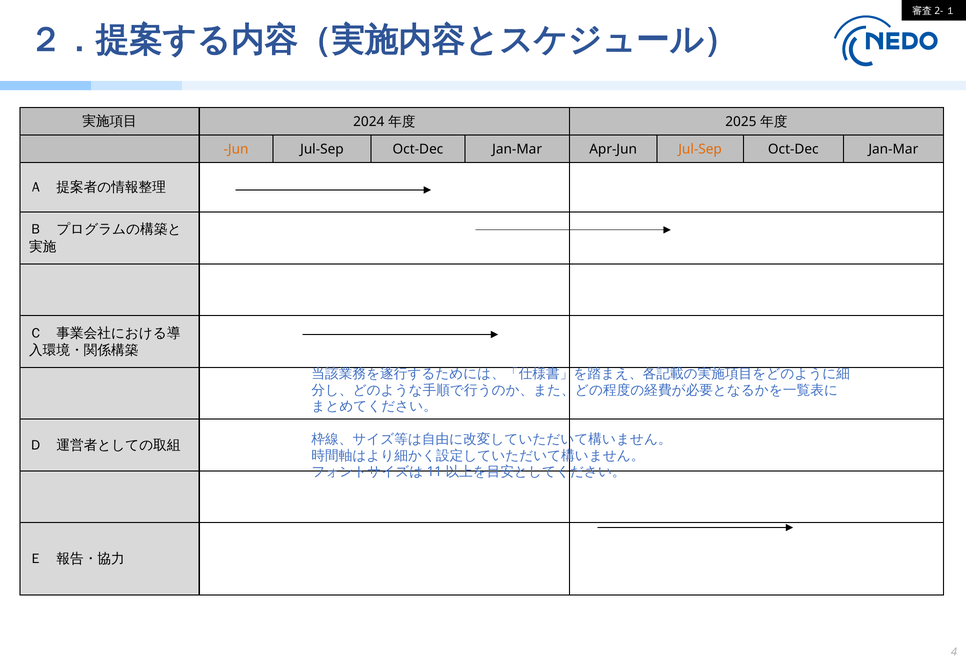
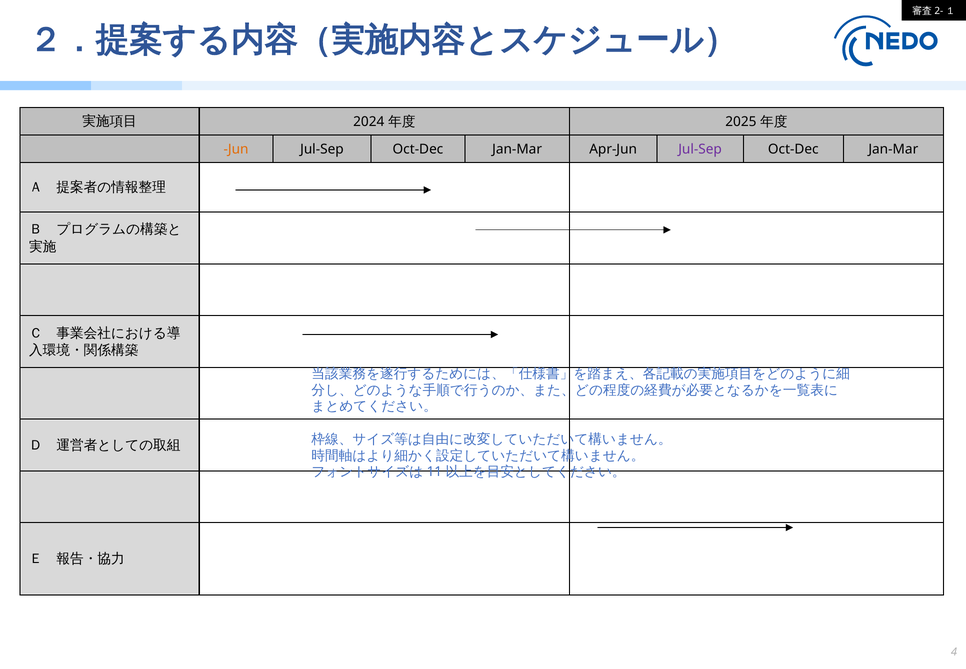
Jul-Sep at (700, 149) colour: orange -> purple
